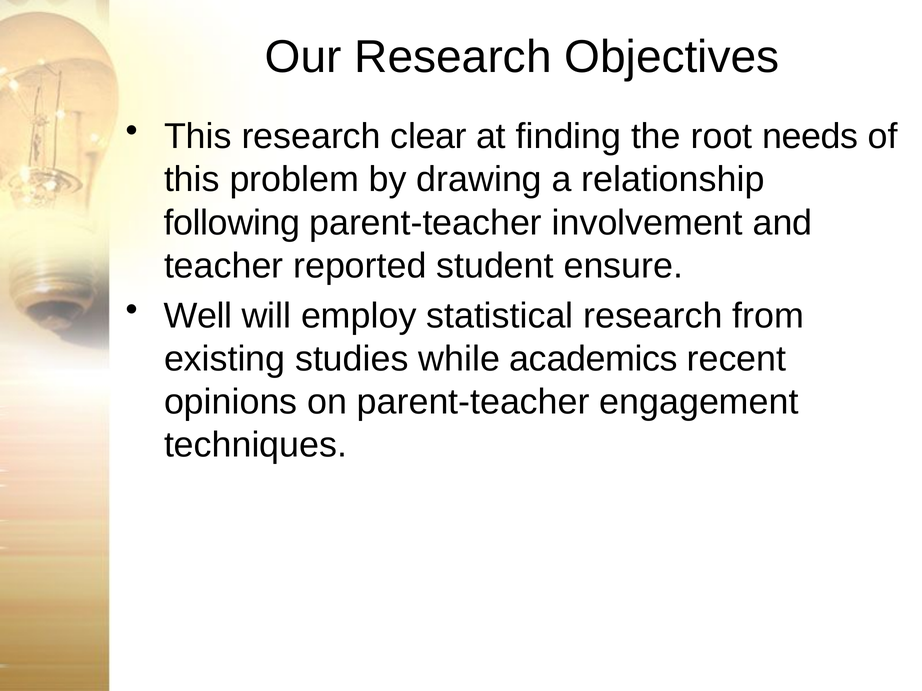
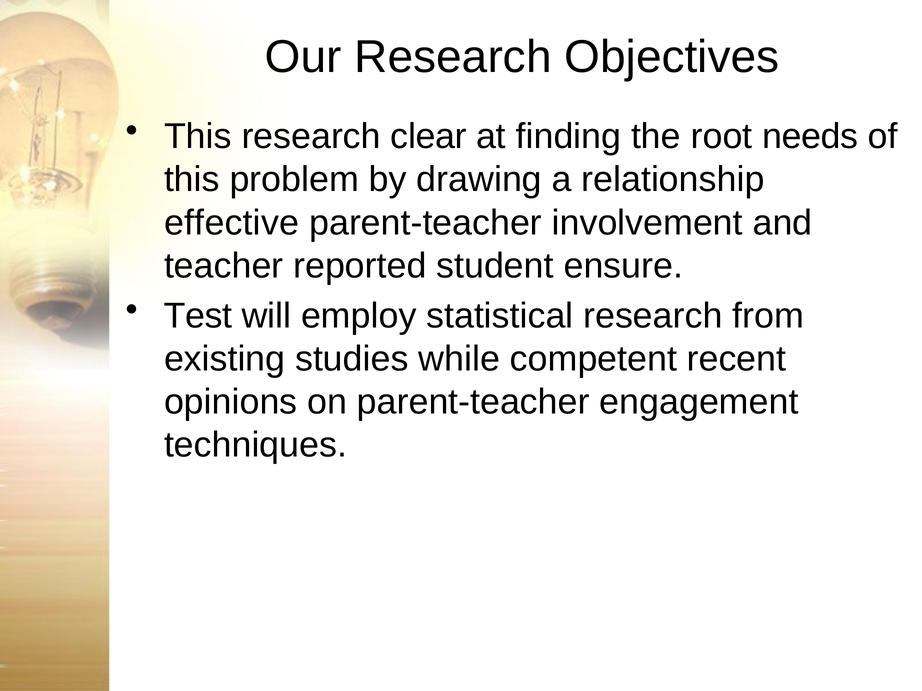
following: following -> effective
Well: Well -> Test
academics: academics -> competent
